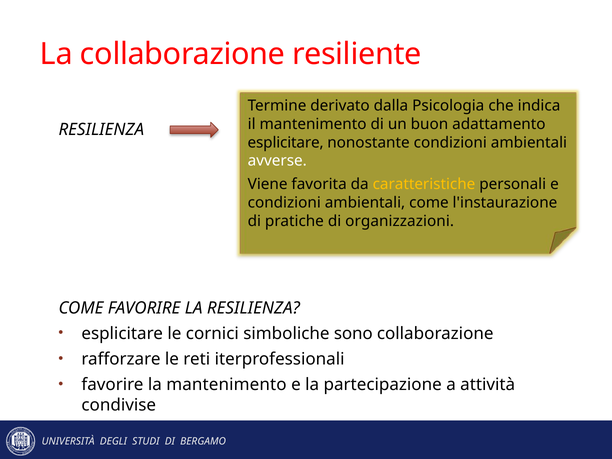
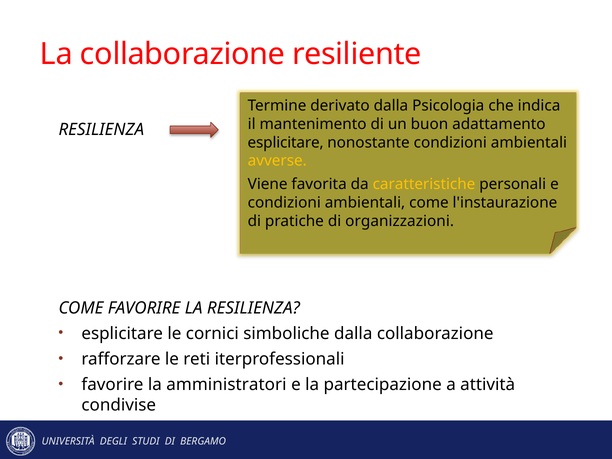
avverse colour: white -> yellow
simboliche sono: sono -> dalla
la mantenimento: mantenimento -> amministratori
